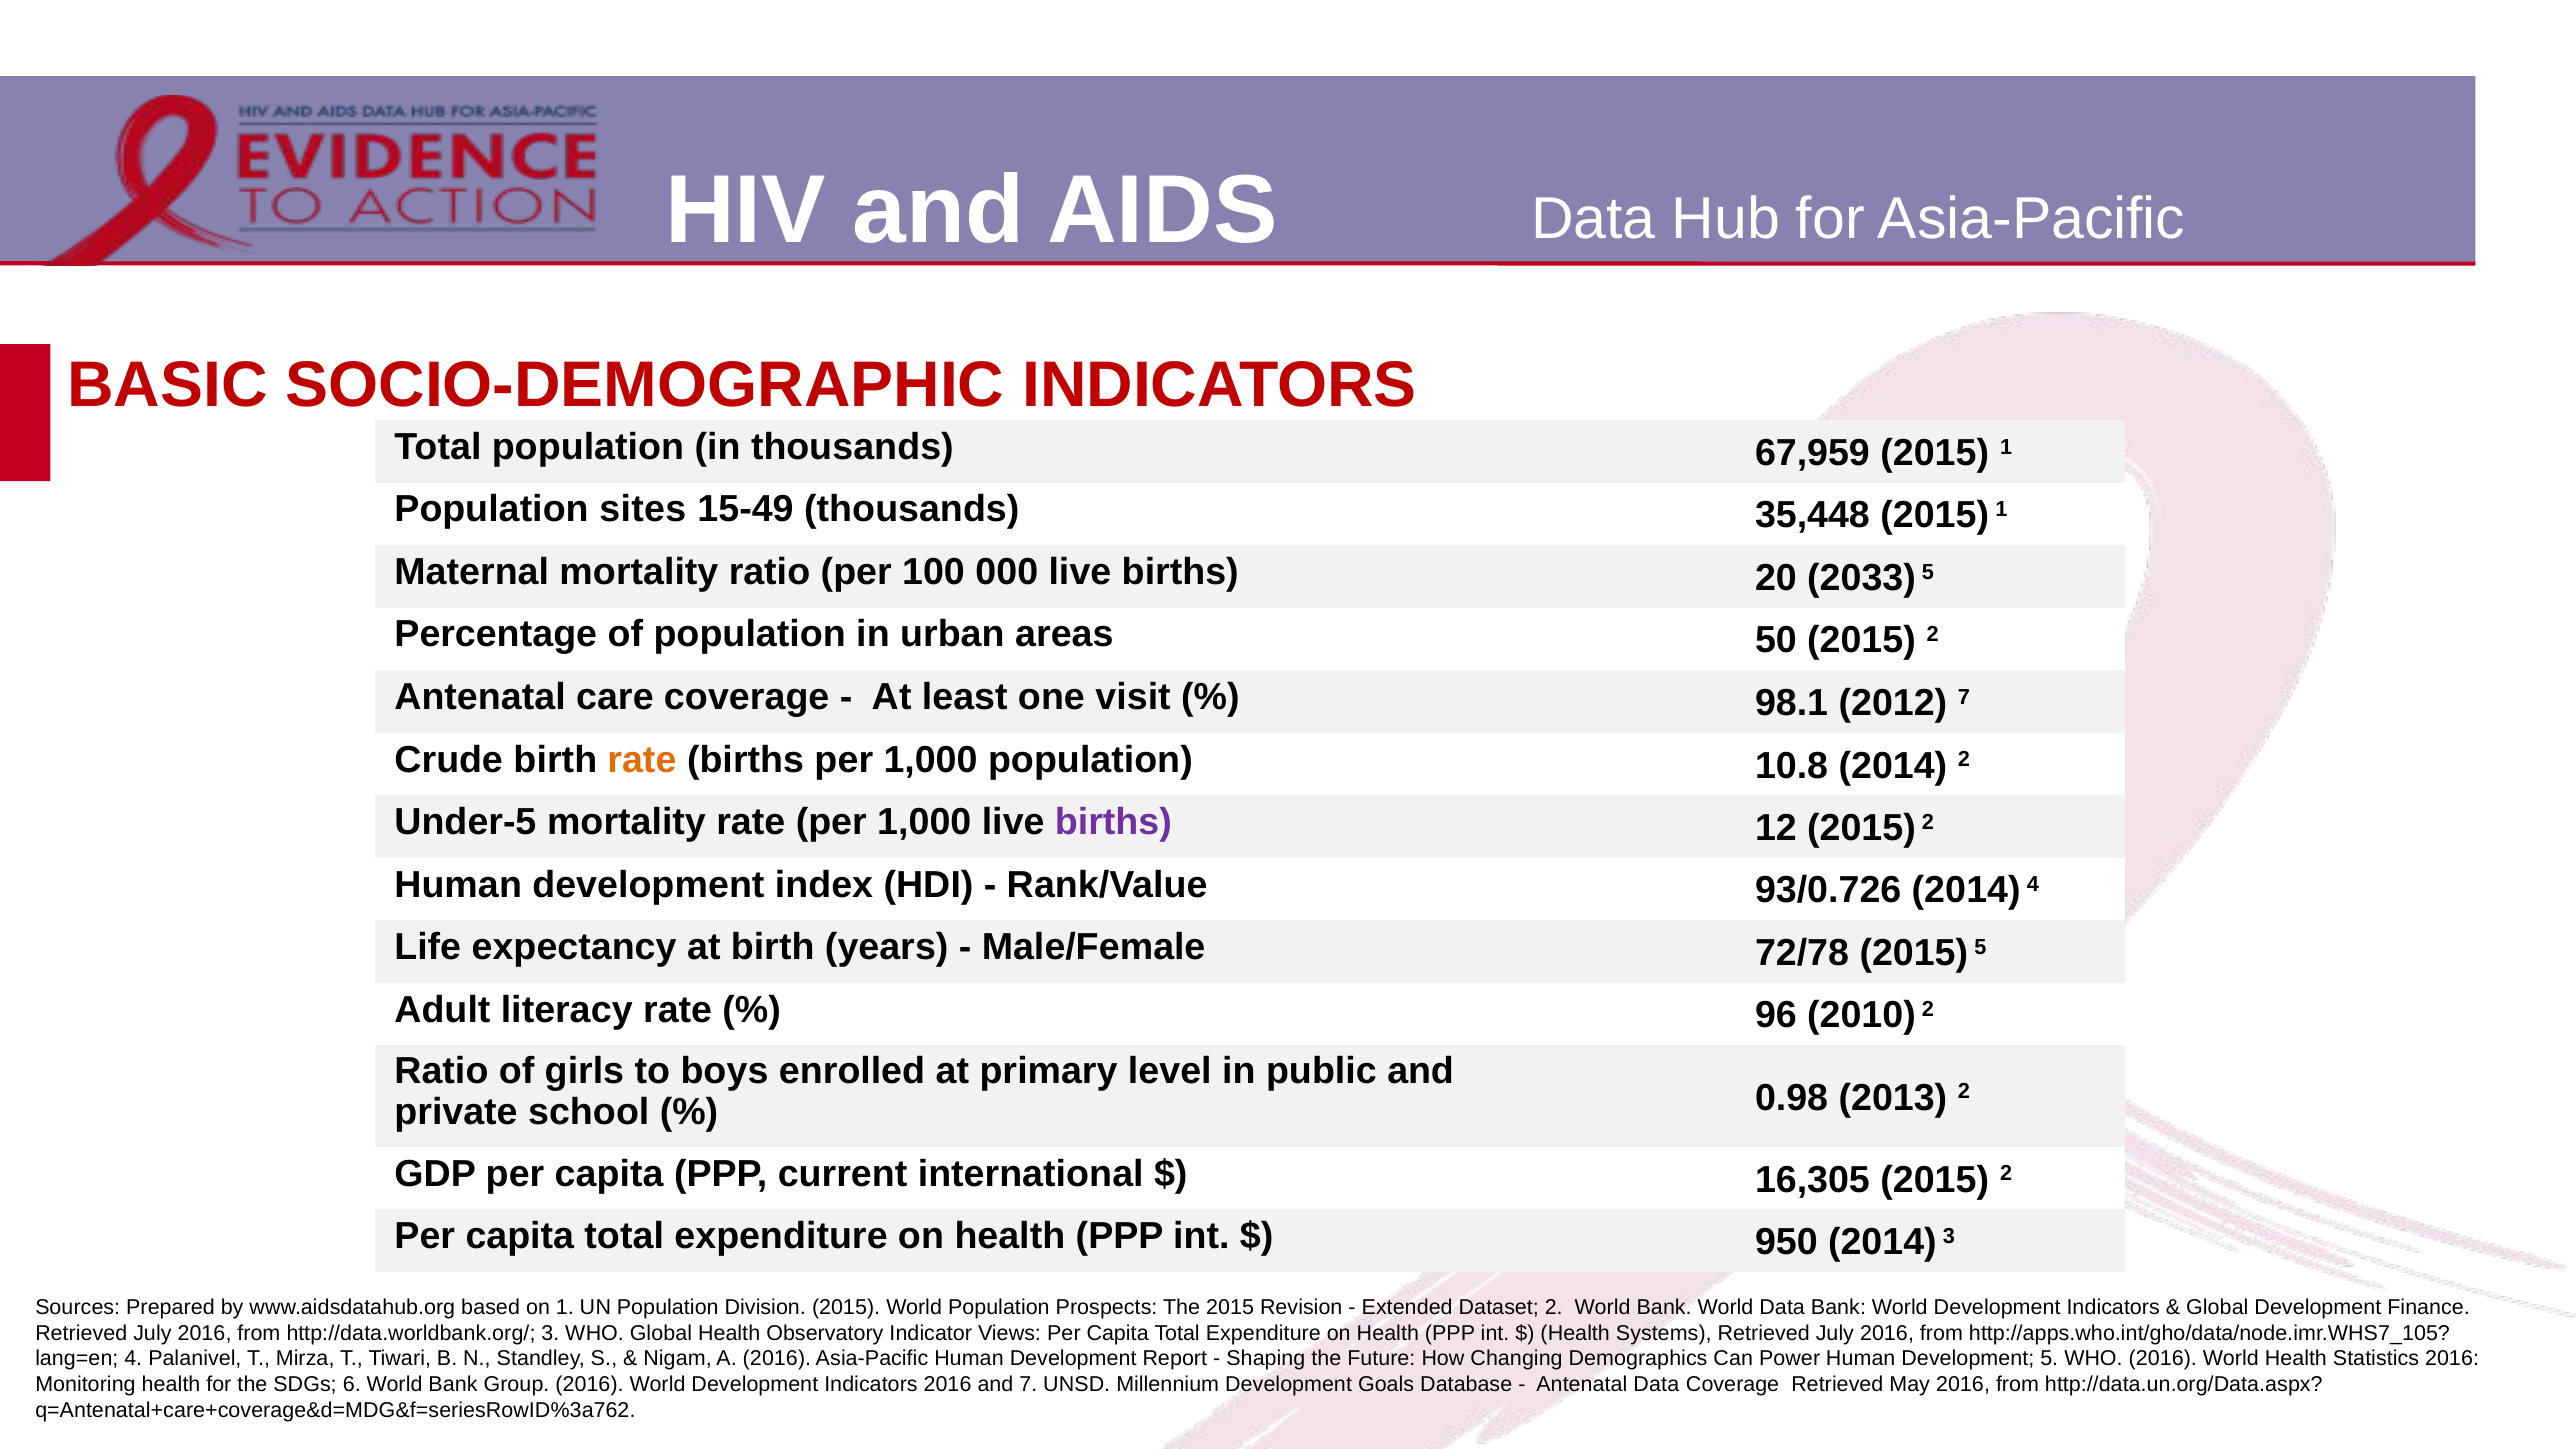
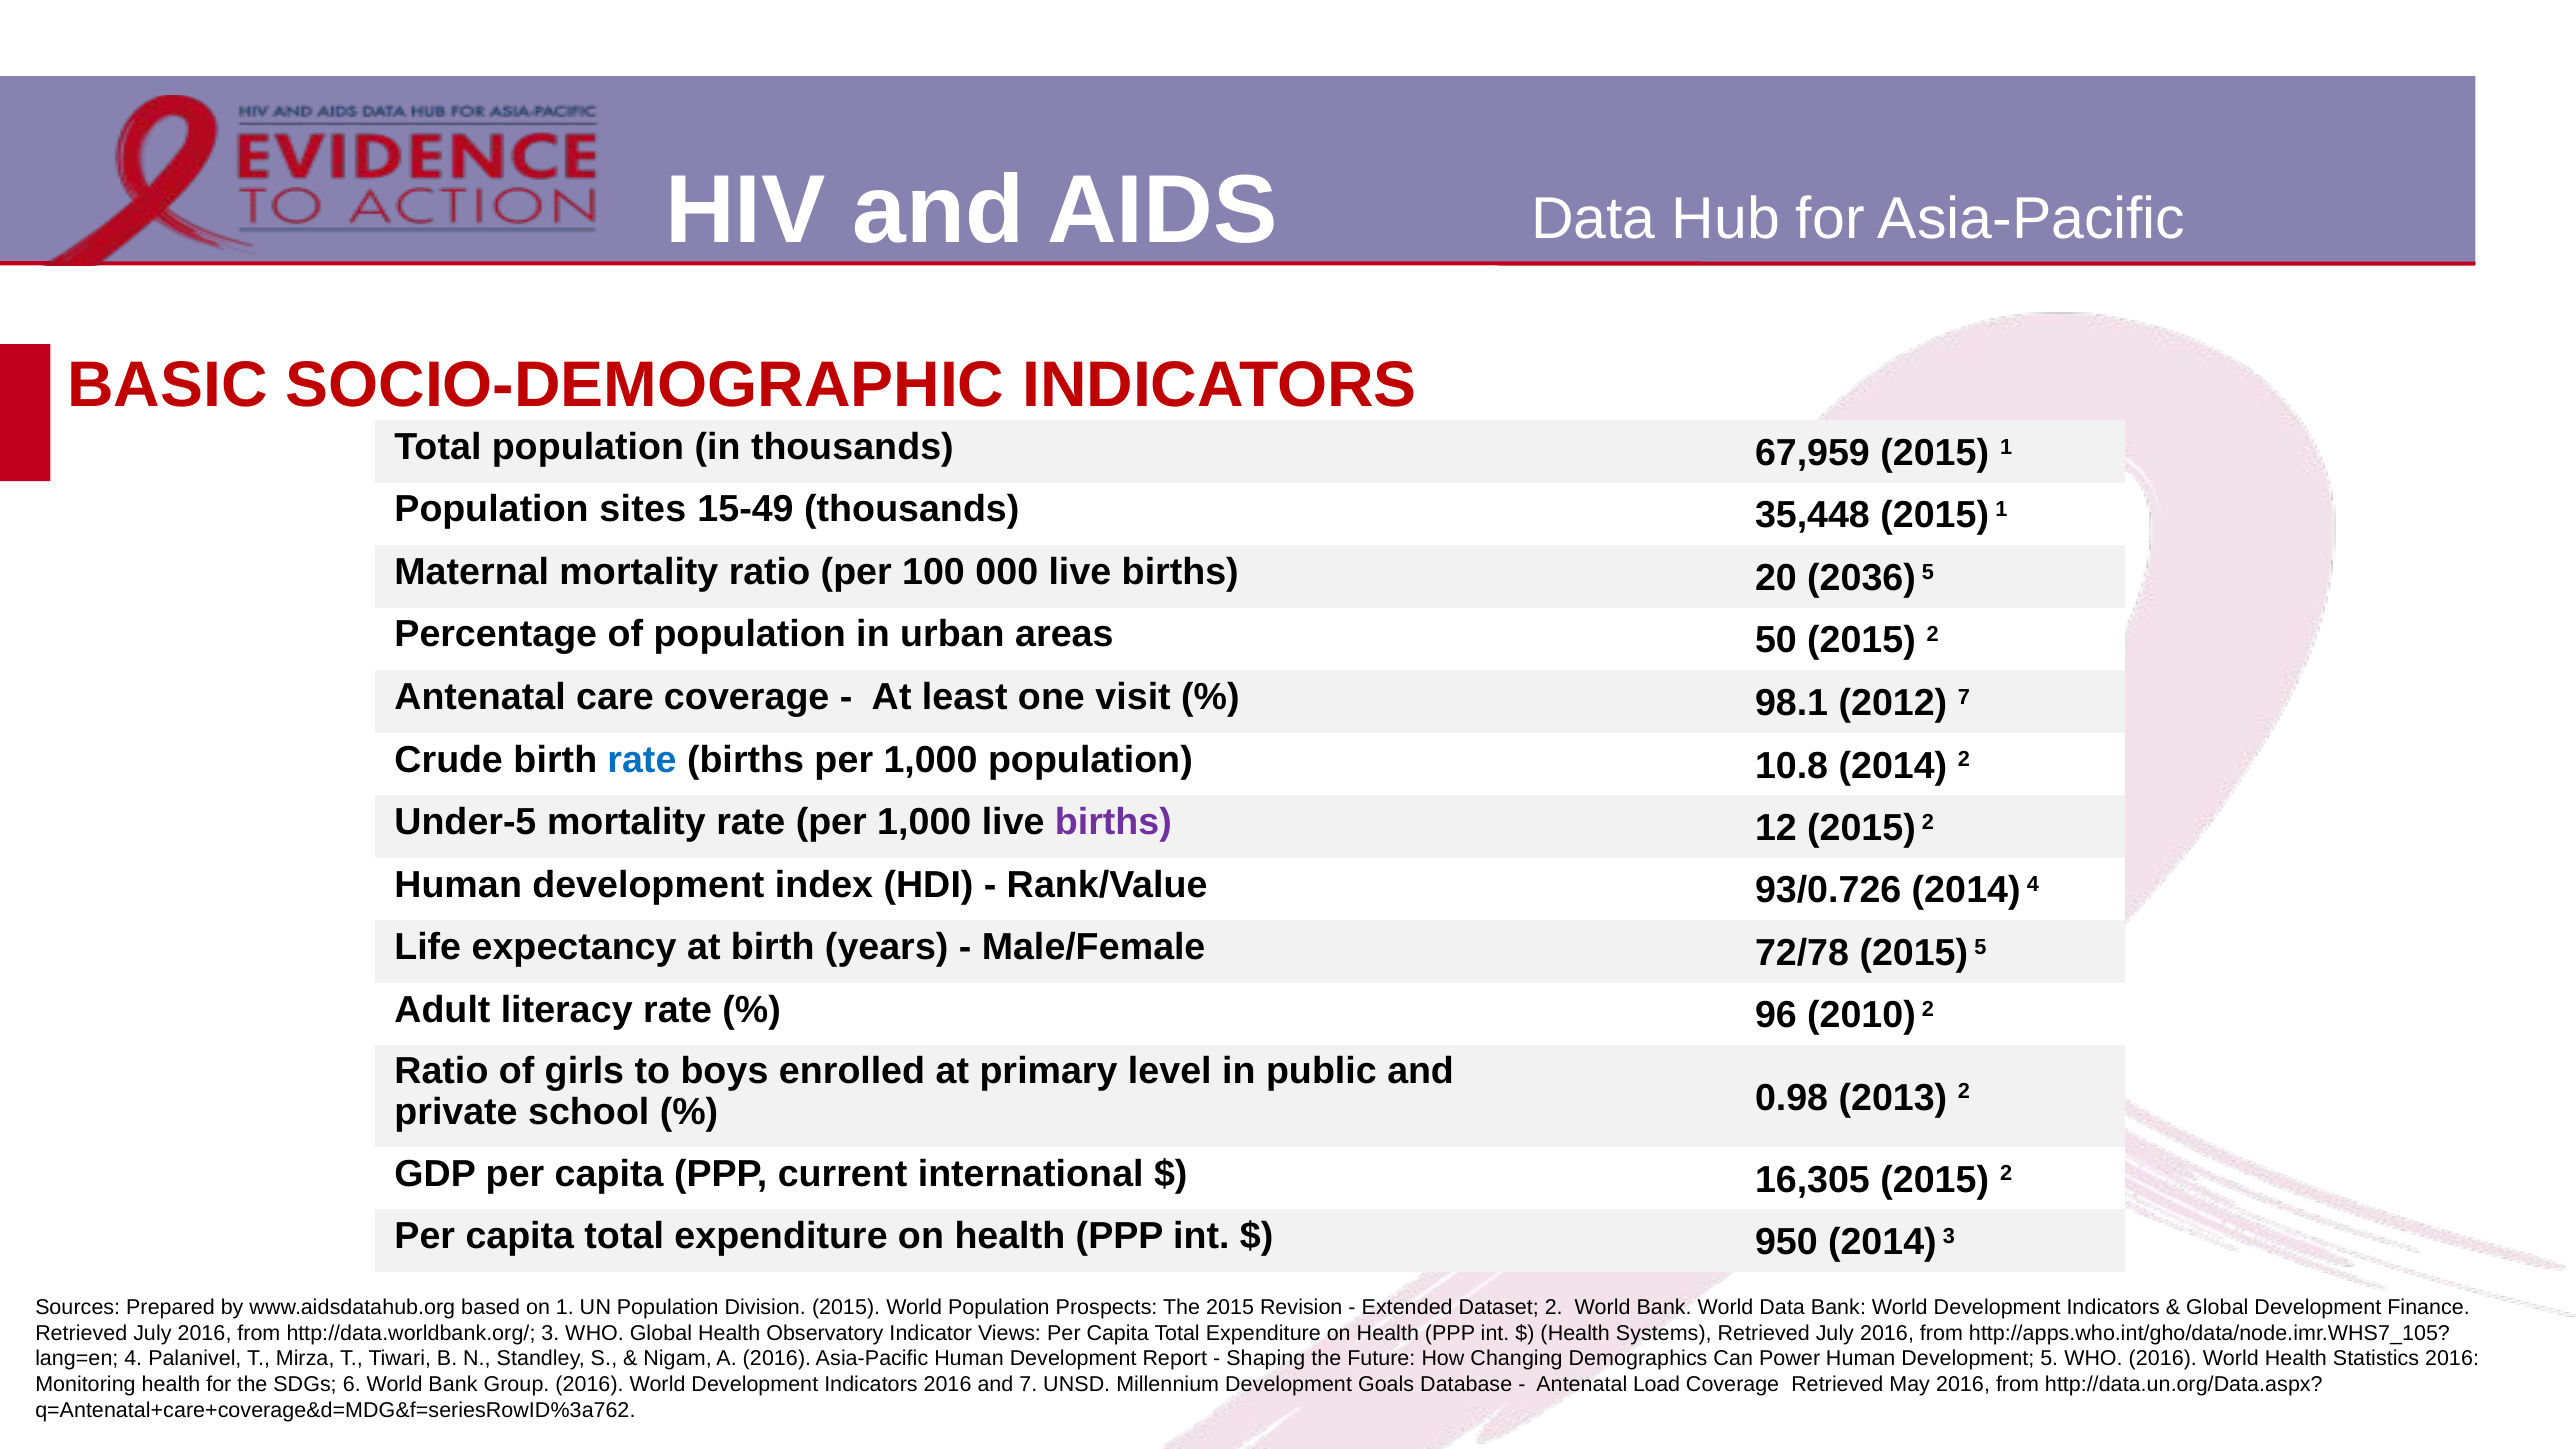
2033: 2033 -> 2036
rate at (642, 760) colour: orange -> blue
Antenatal Data: Data -> Load
